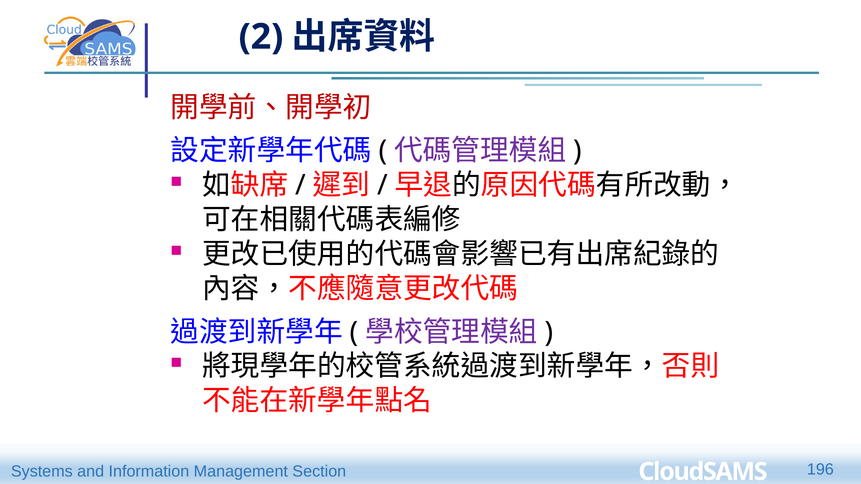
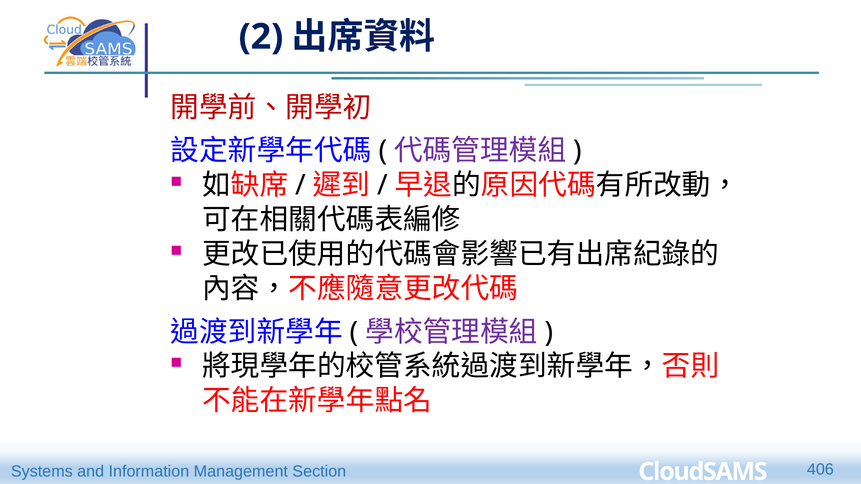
196: 196 -> 406
